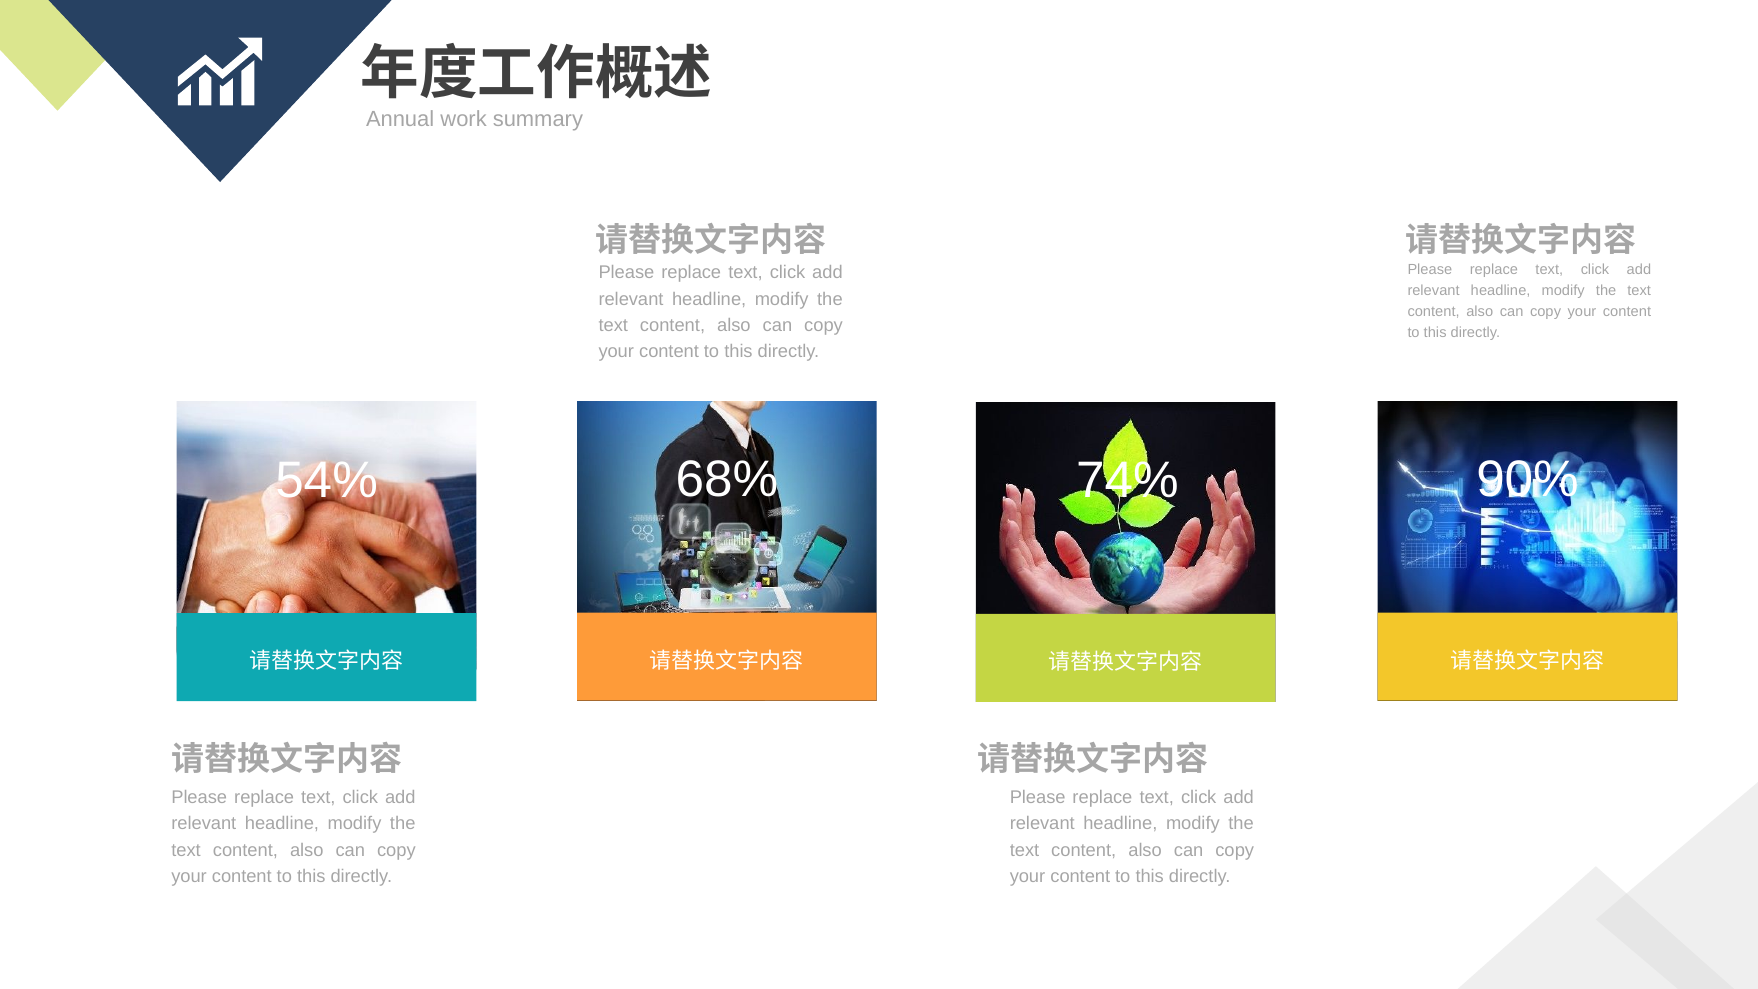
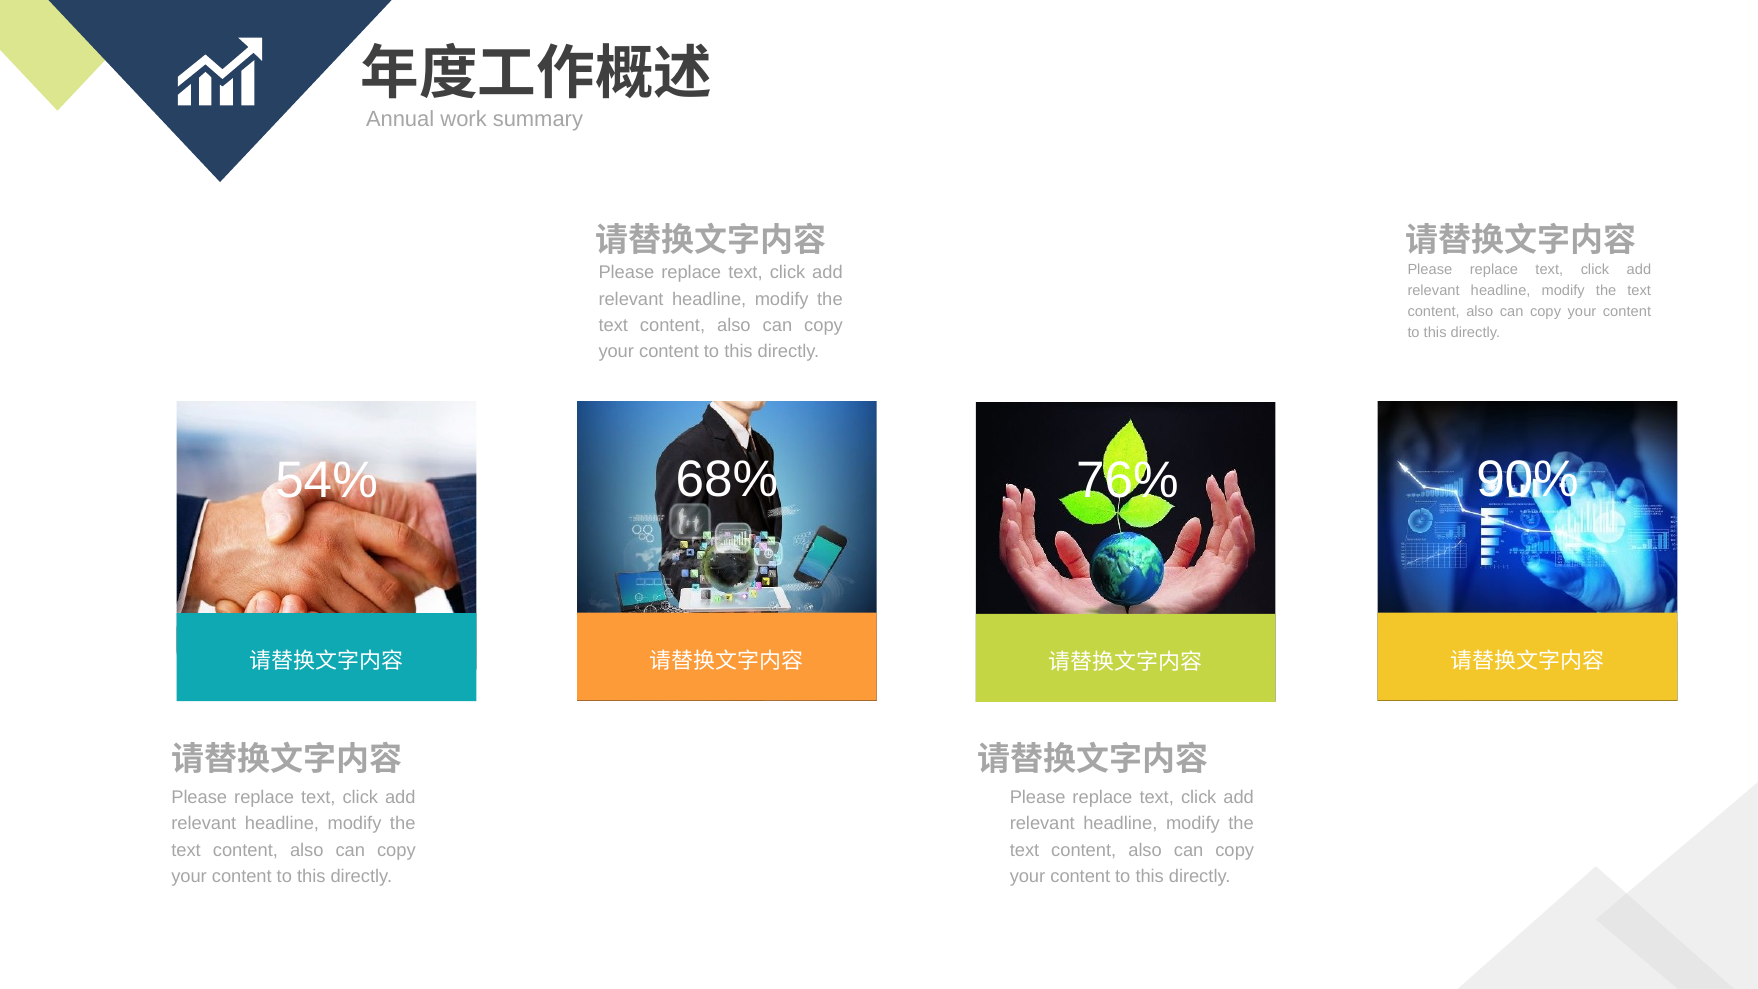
74%: 74% -> 76%
